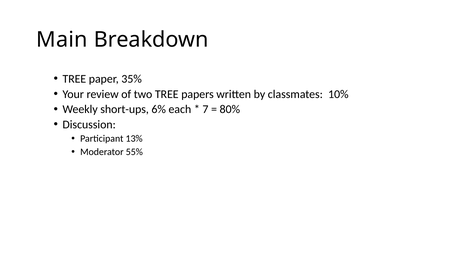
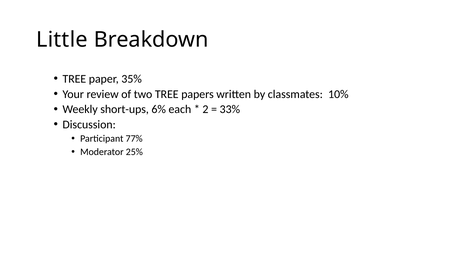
Main: Main -> Little
7: 7 -> 2
80%: 80% -> 33%
13%: 13% -> 77%
55%: 55% -> 25%
